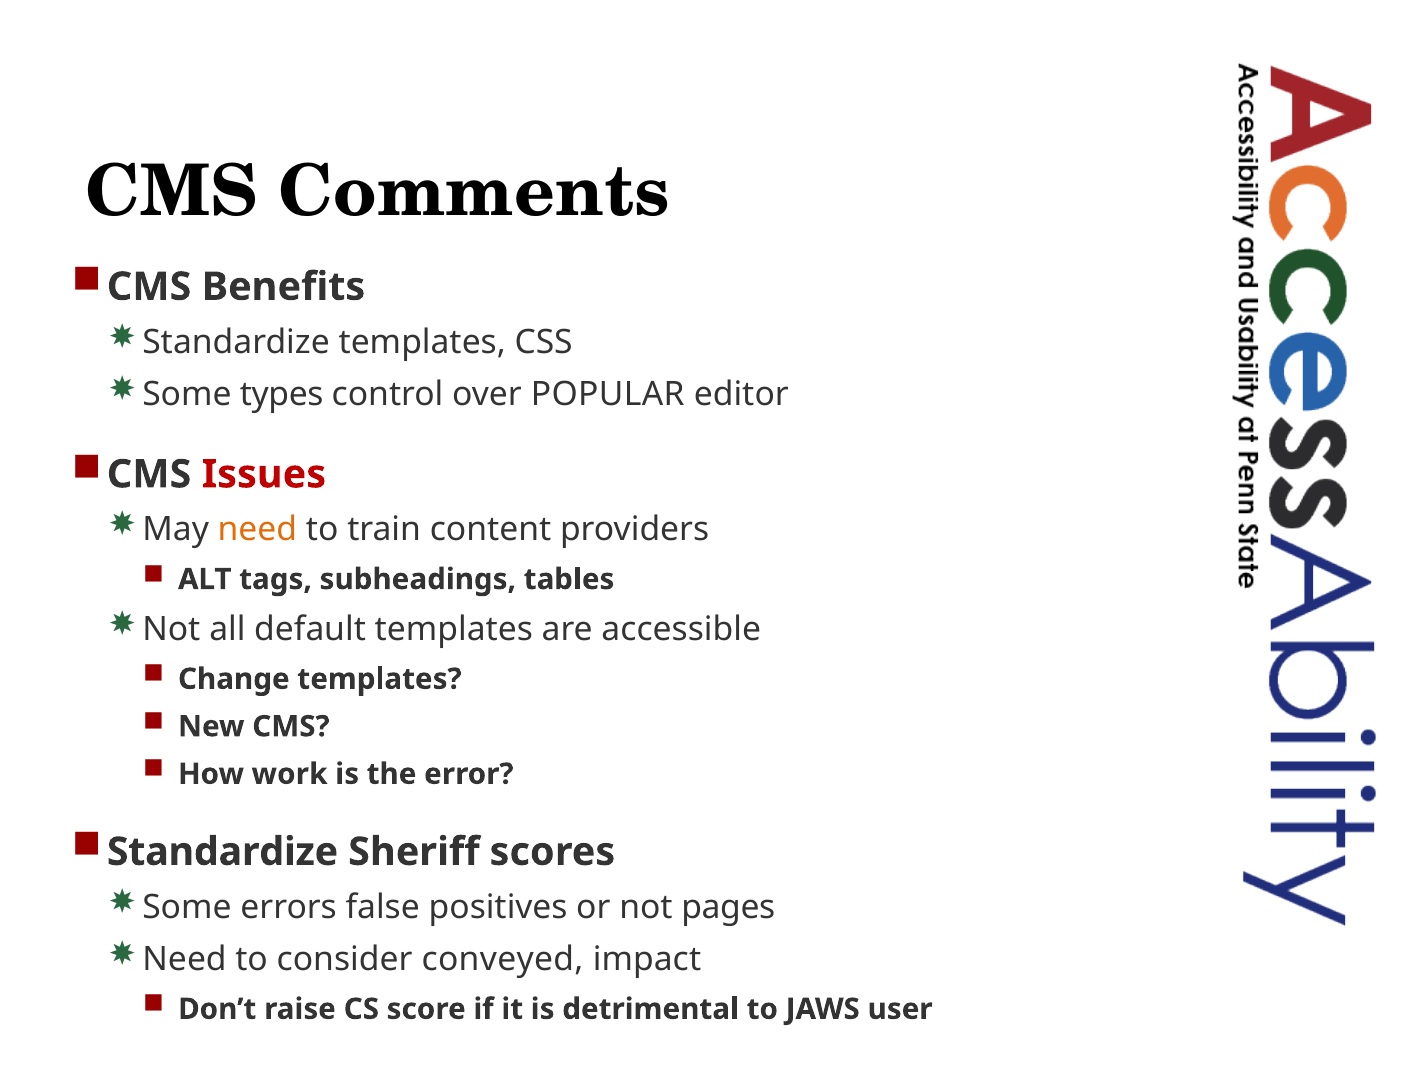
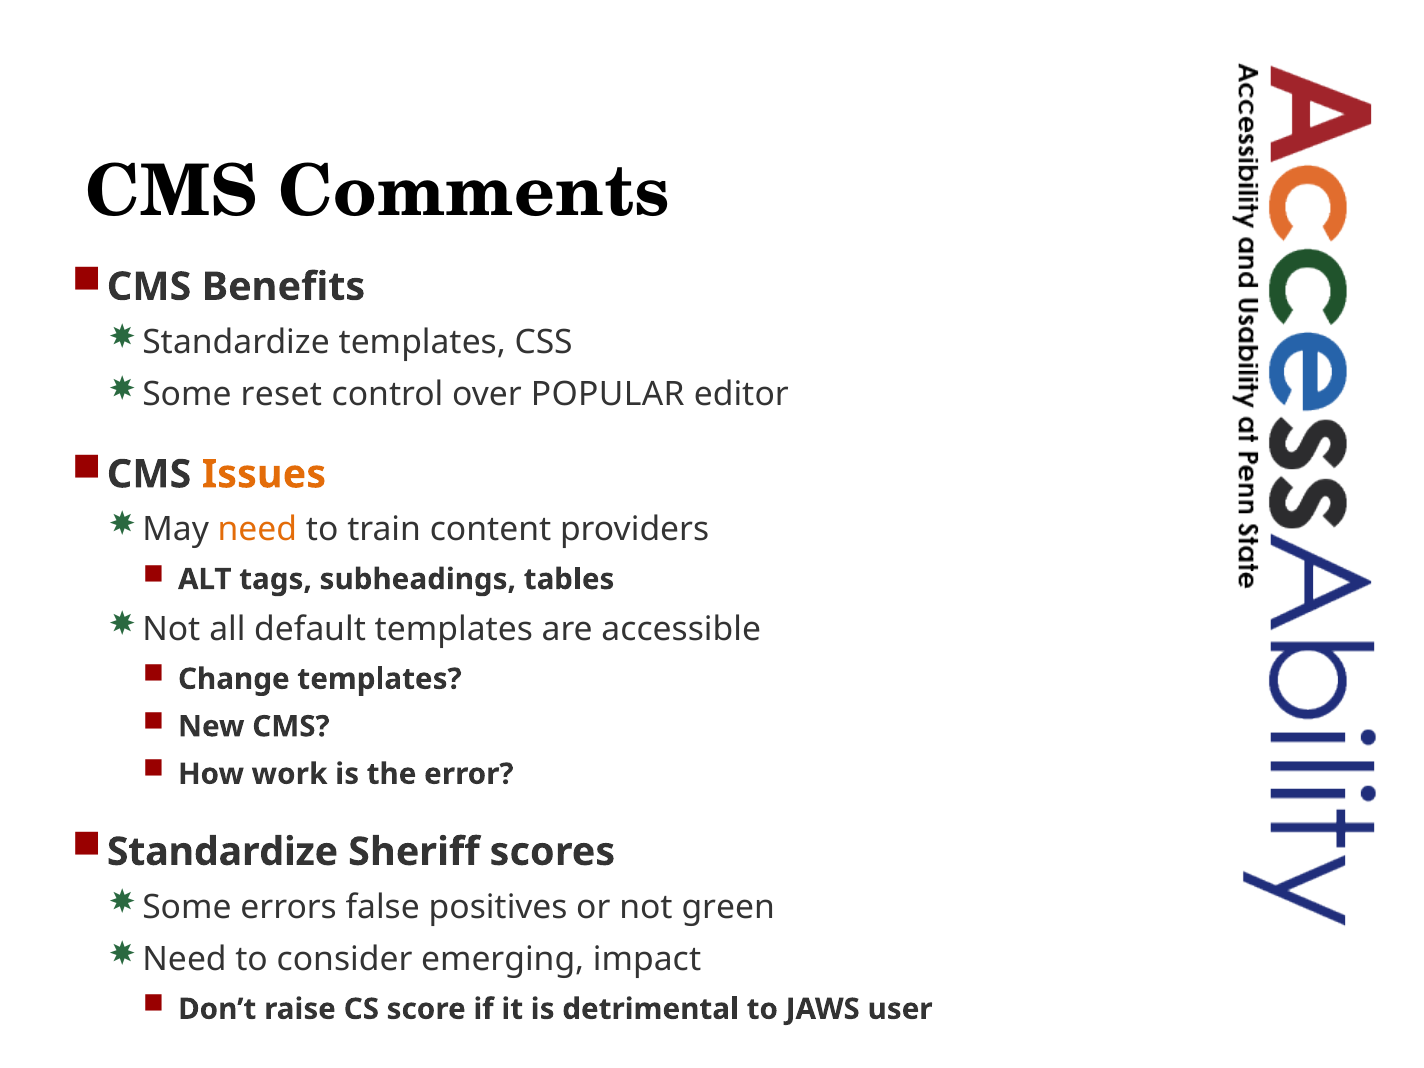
types: types -> reset
Issues colour: red -> orange
pages: pages -> green
conveyed: conveyed -> emerging
